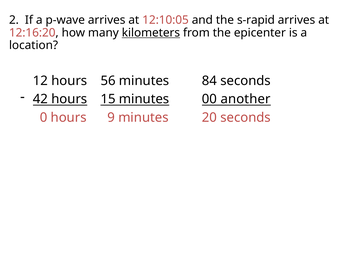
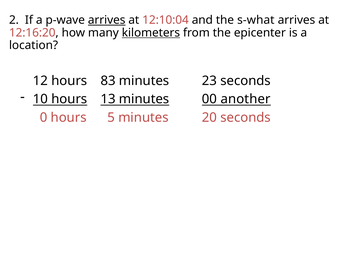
arrives at (107, 20) underline: none -> present
12:10:05: 12:10:05 -> 12:10:04
s-rapid: s-rapid -> s-what
56: 56 -> 83
84: 84 -> 23
42: 42 -> 10
15: 15 -> 13
9: 9 -> 5
